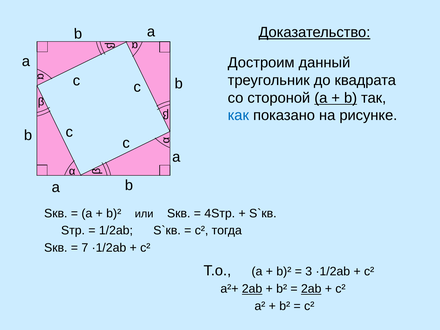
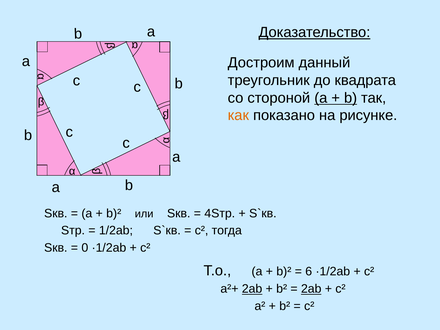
как colour: blue -> orange
7: 7 -> 0
3: 3 -> 6
